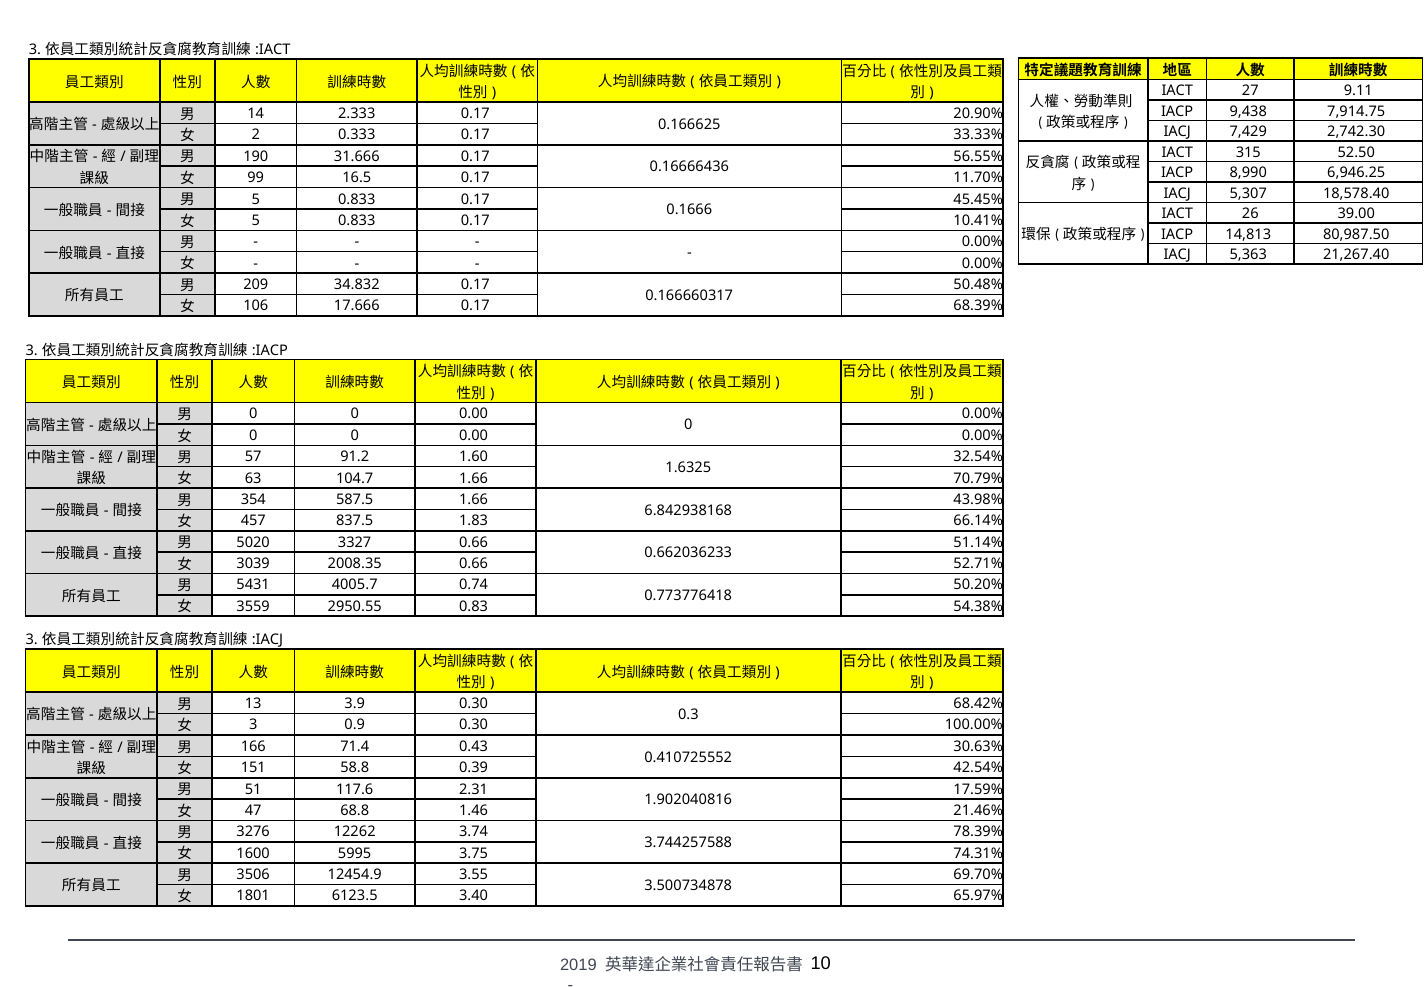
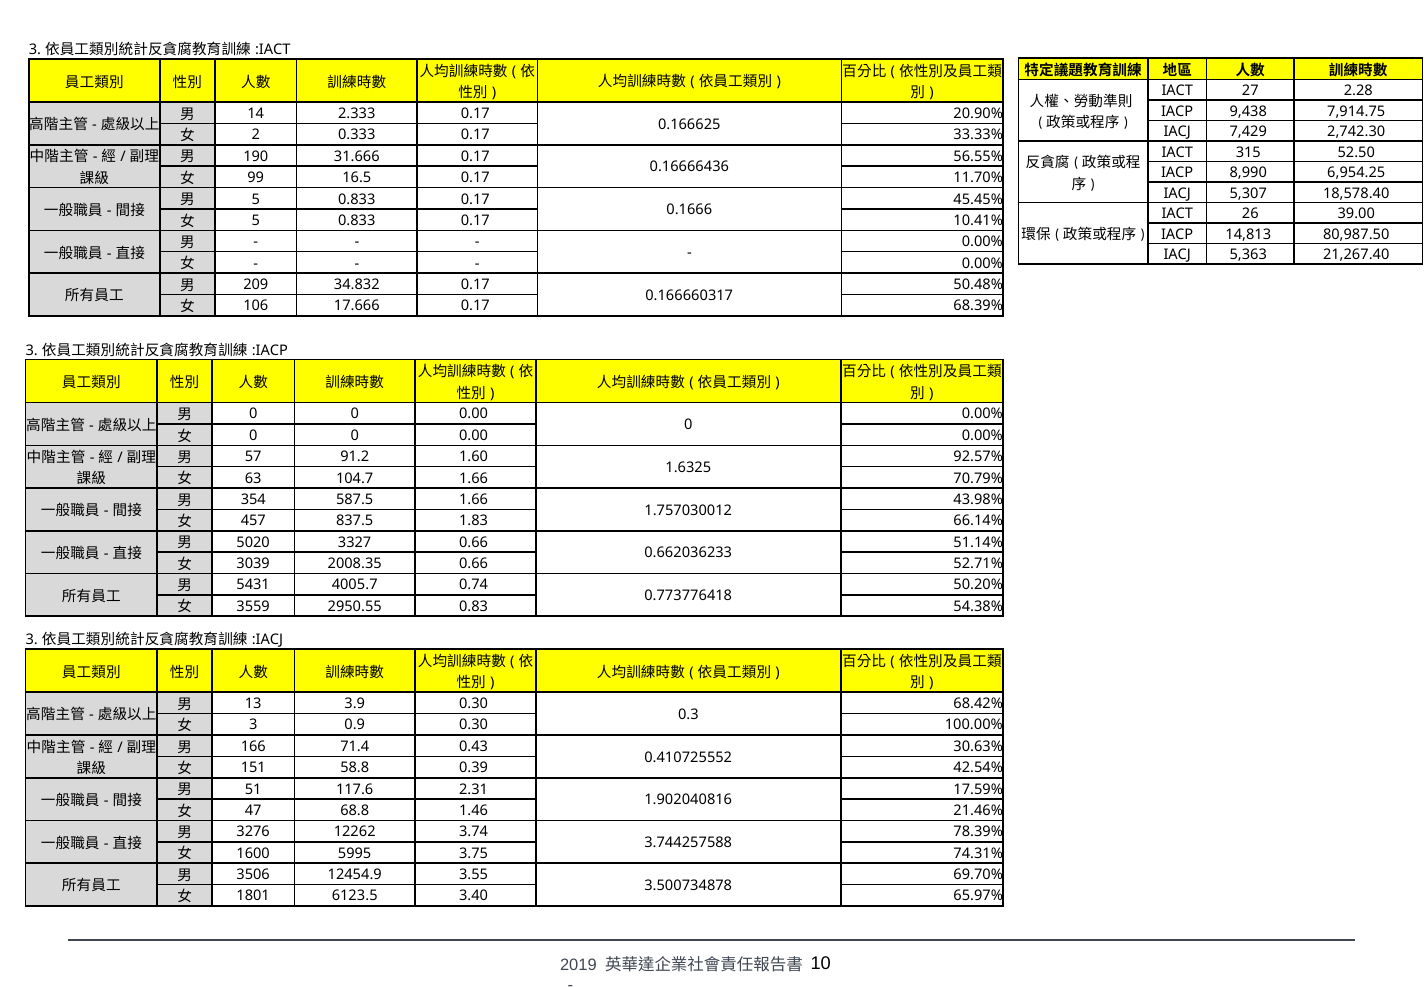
9.11: 9.11 -> 2.28
6,946.25: 6,946.25 -> 6,954.25
32.54%: 32.54% -> 92.57%
6.842938168: 6.842938168 -> 1.757030012
